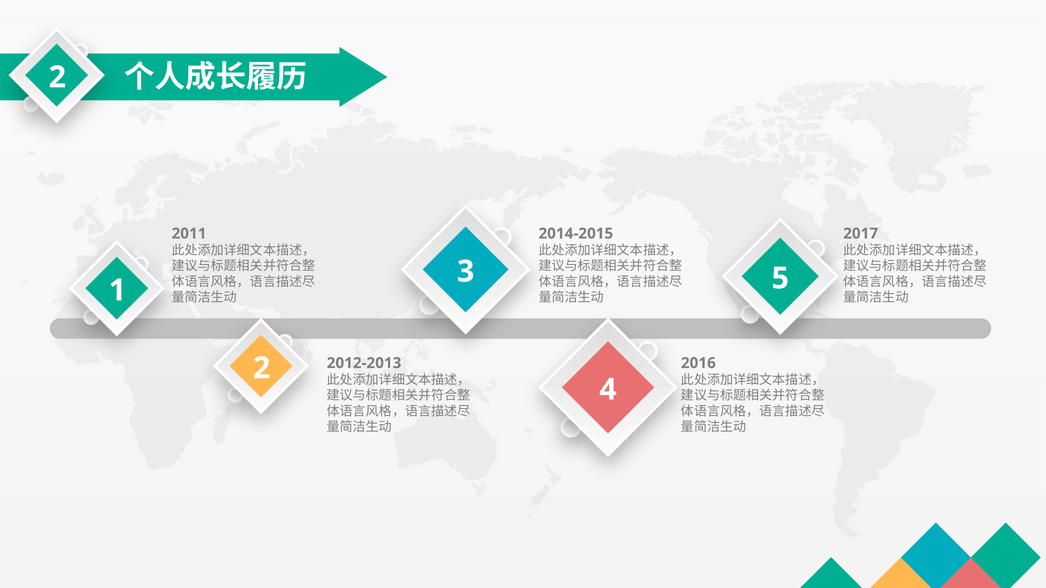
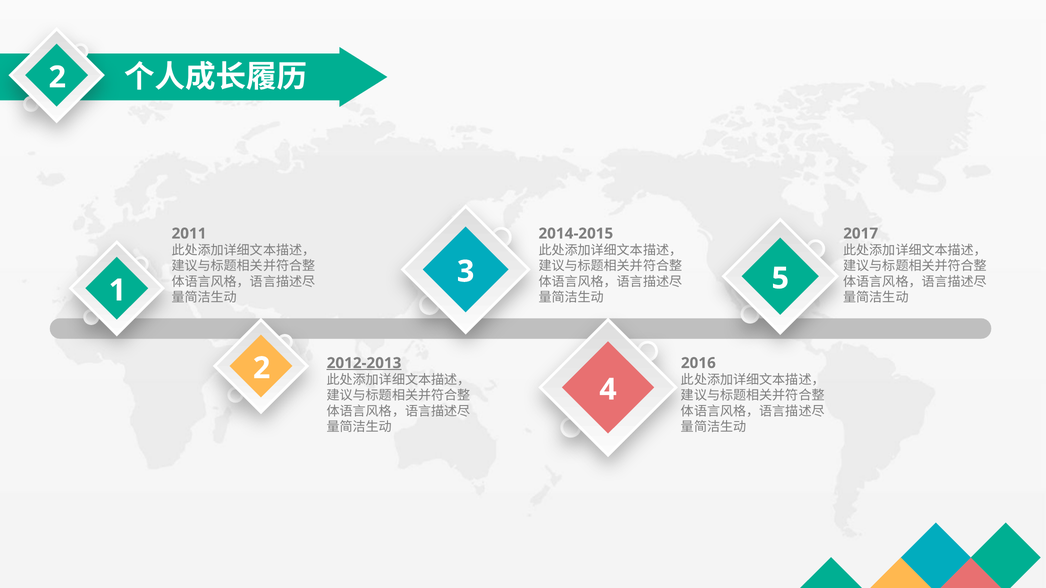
2012-2013 underline: none -> present
